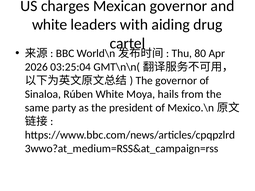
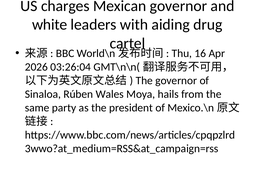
80: 80 -> 16
03:25:04: 03:25:04 -> 03:26:04
Rúben White: White -> Wales
